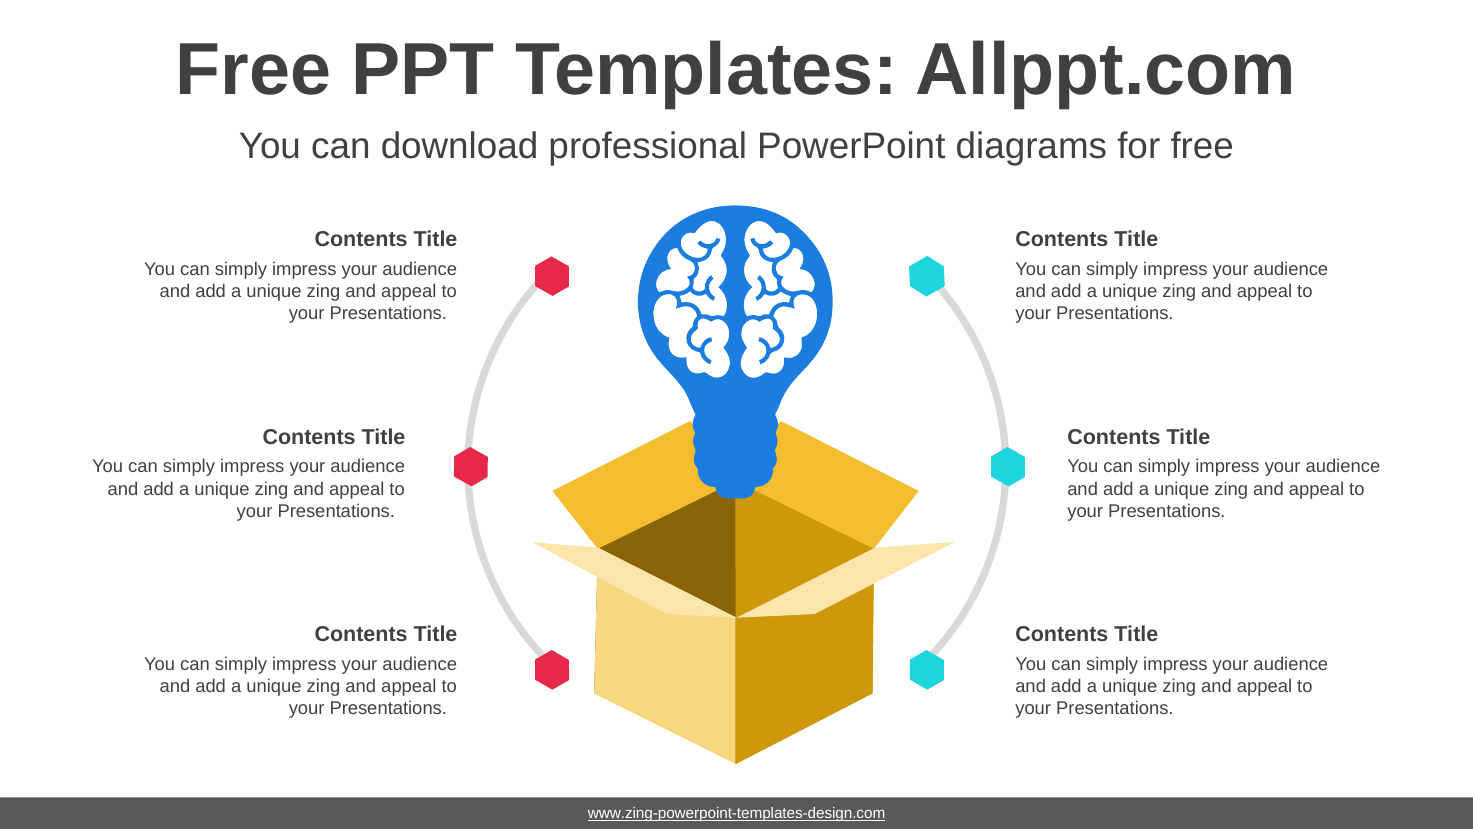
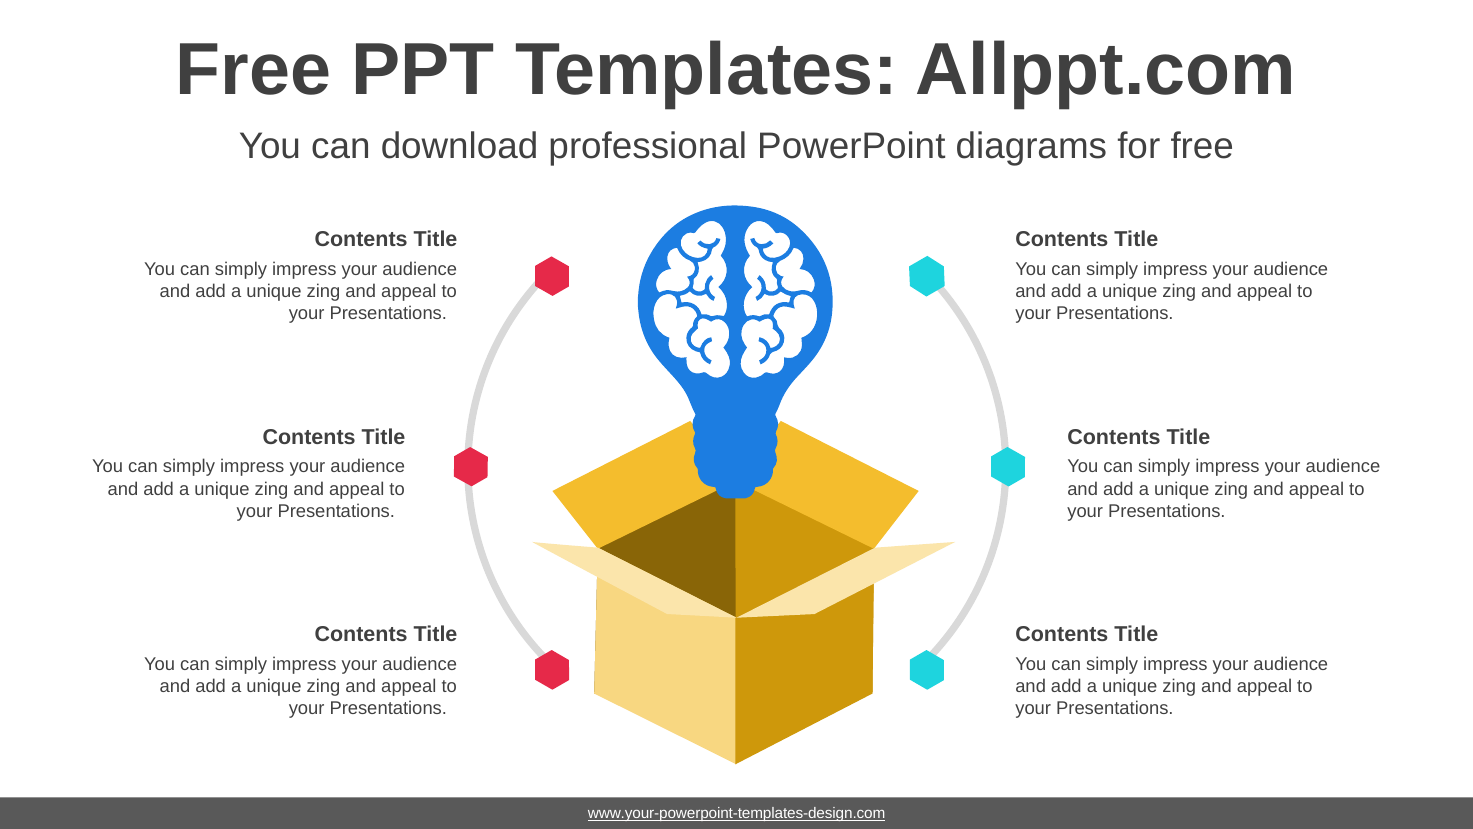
www.zing-powerpoint-templates-design.com: www.zing-powerpoint-templates-design.com -> www.your-powerpoint-templates-design.com
